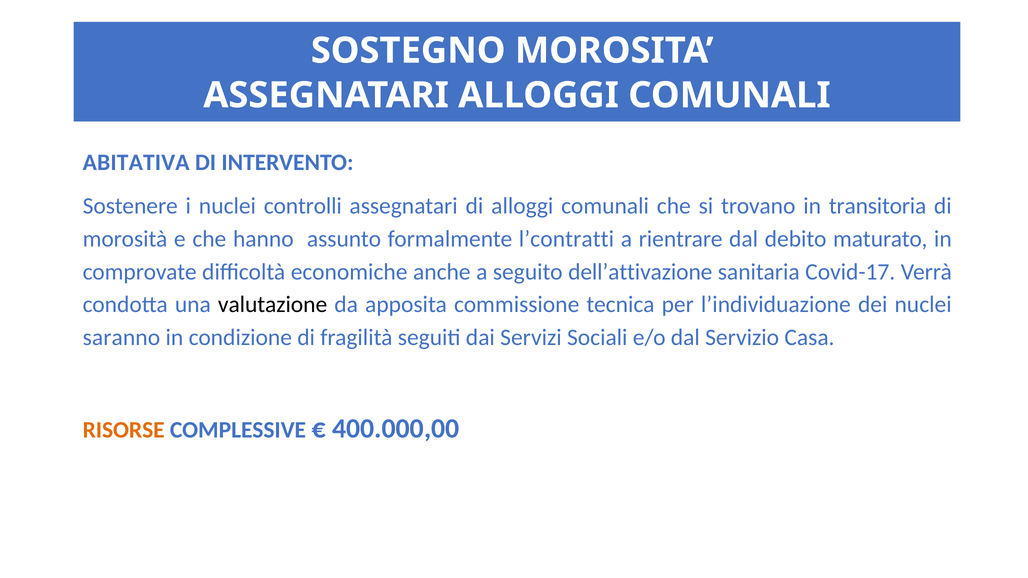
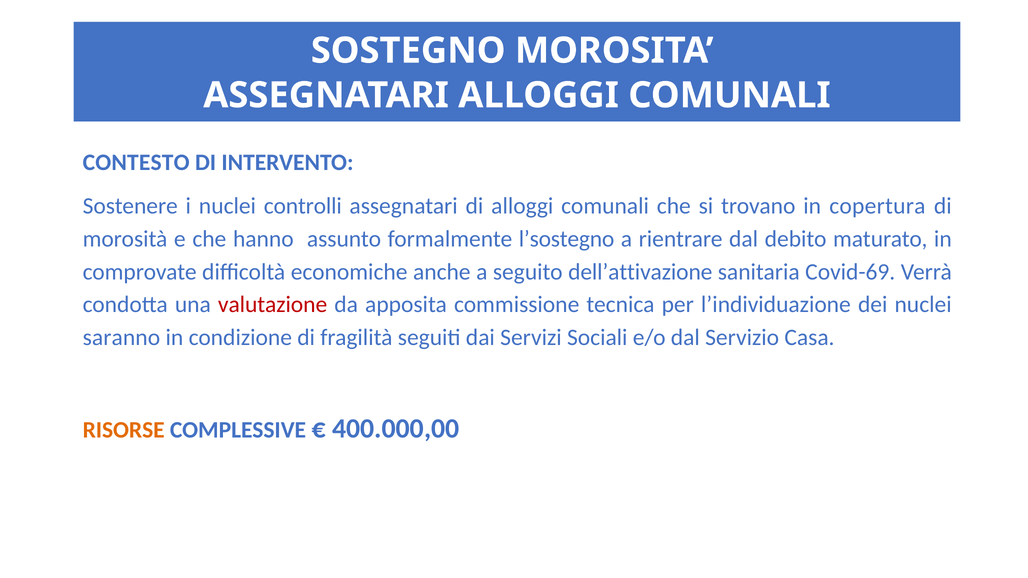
ABITATIVA: ABITATIVA -> CONTESTO
transitoria: transitoria -> copertura
l’contratti: l’contratti -> l’sostegno
Covid-17: Covid-17 -> Covid-69
valutazione colour: black -> red
